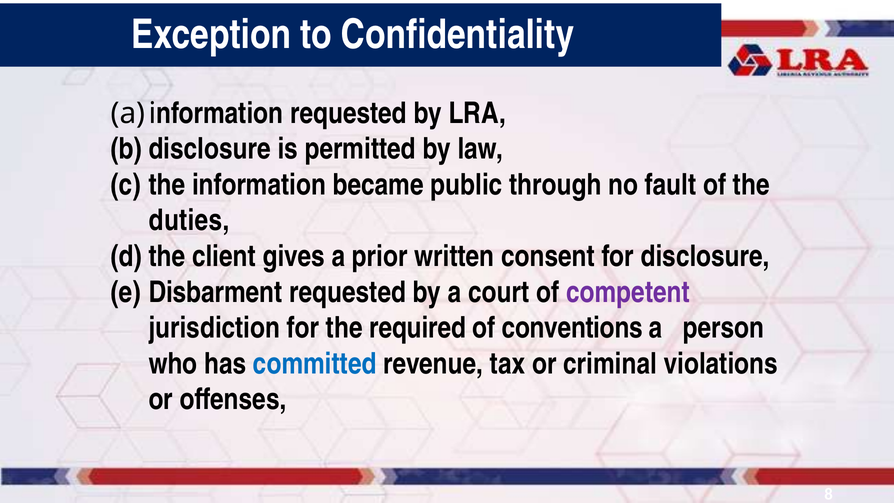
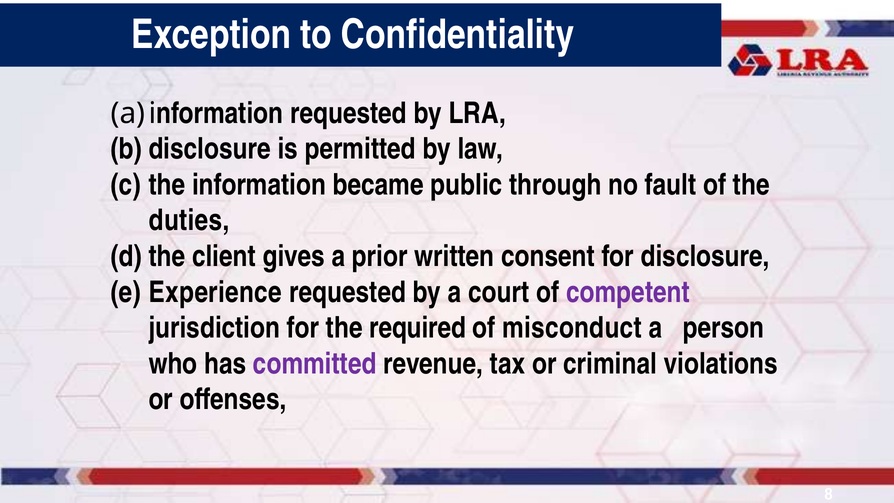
Disbarment: Disbarment -> Experience
conventions: conventions -> misconduct
committed colour: blue -> purple
